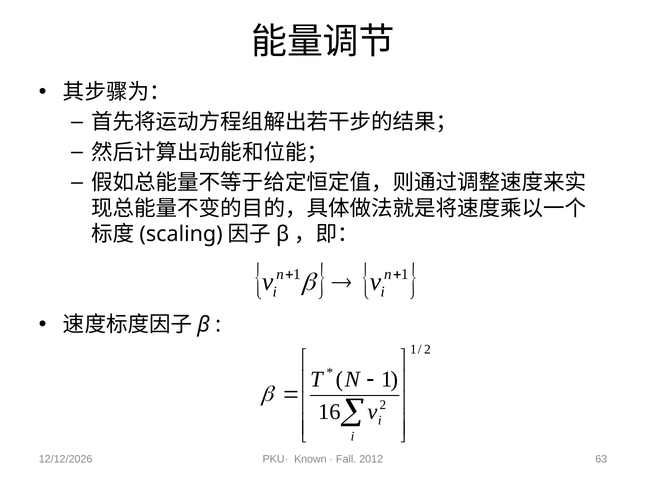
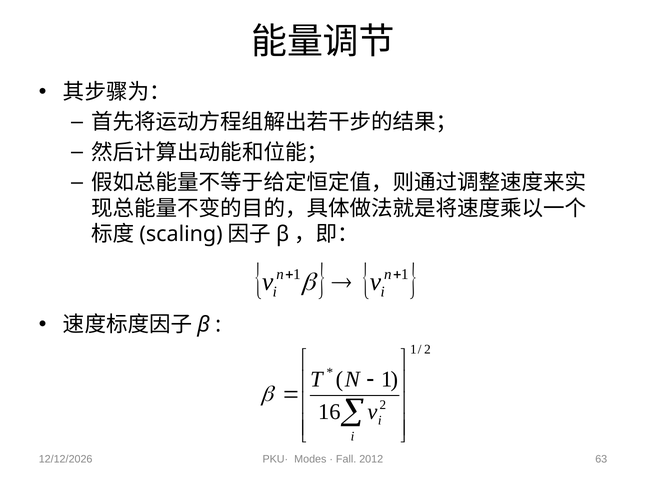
Known: Known -> Modes
